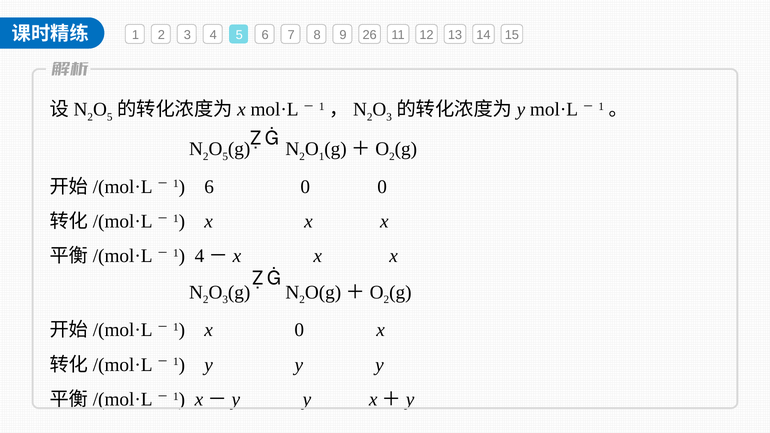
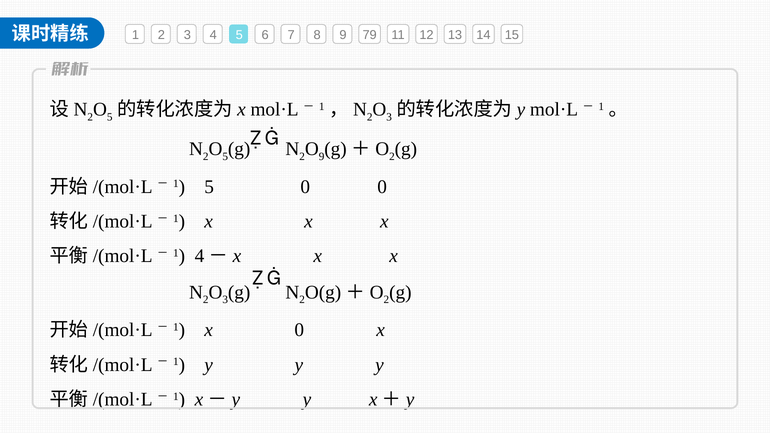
26: 26 -> 79
1 at (322, 157): 1 -> 9
1 6: 6 -> 5
